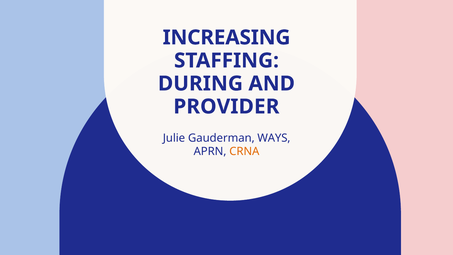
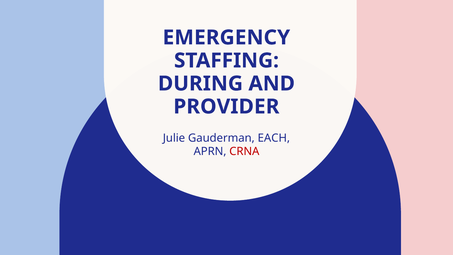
INCREASING: INCREASING -> EMERGENCY
WAYS: WAYS -> EACH
CRNA colour: orange -> red
